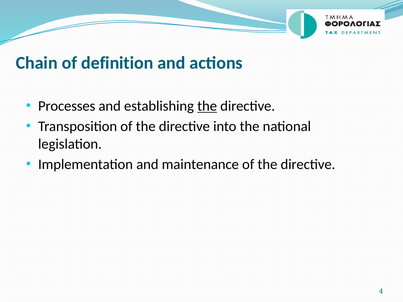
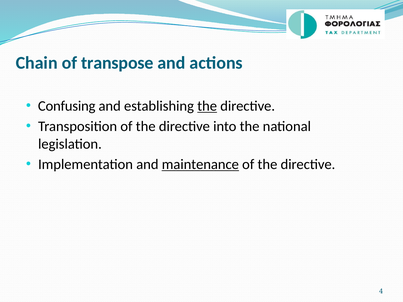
definition: definition -> transpose
Processes: Processes -> Confusing
maintenance underline: none -> present
